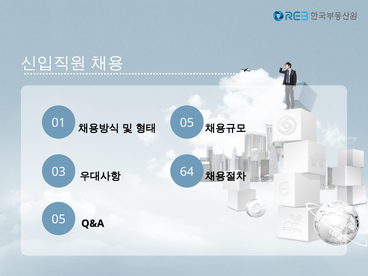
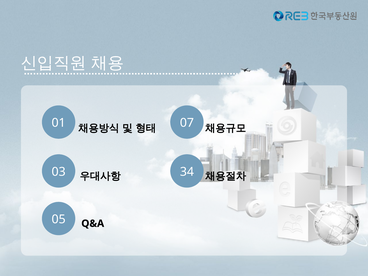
05 at (187, 123): 05 -> 07
64: 64 -> 34
